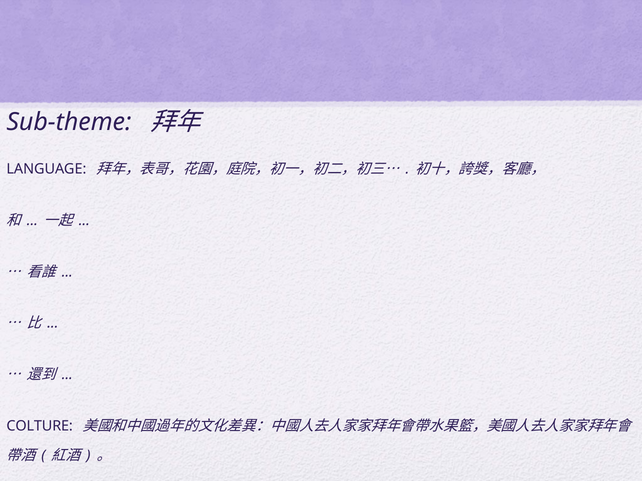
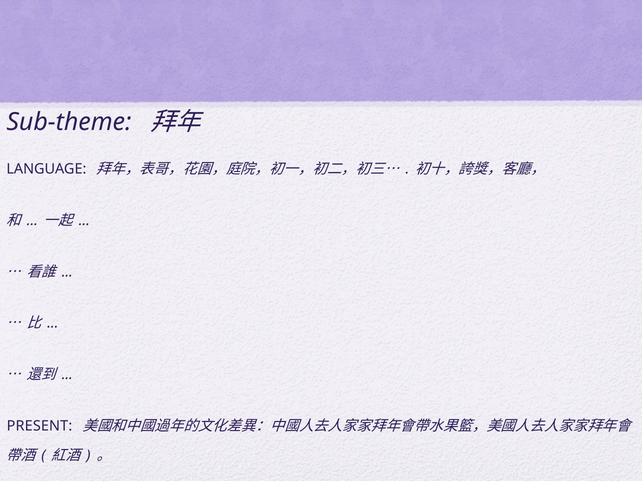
COLTURE: COLTURE -> PRESENT
